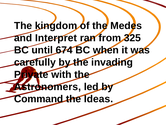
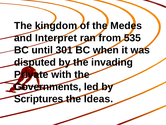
325: 325 -> 535
674: 674 -> 301
carefully: carefully -> disputed
Astronomers: Astronomers -> Governments
Command: Command -> Scriptures
